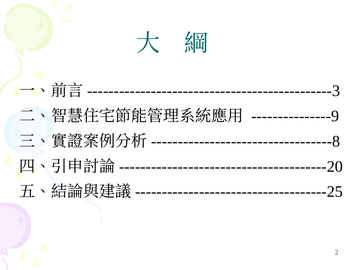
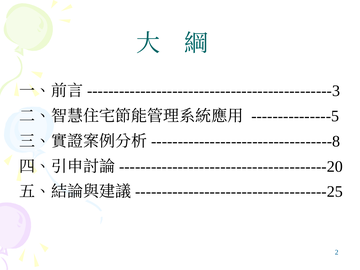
---------------9: ---------------9 -> ---------------5
